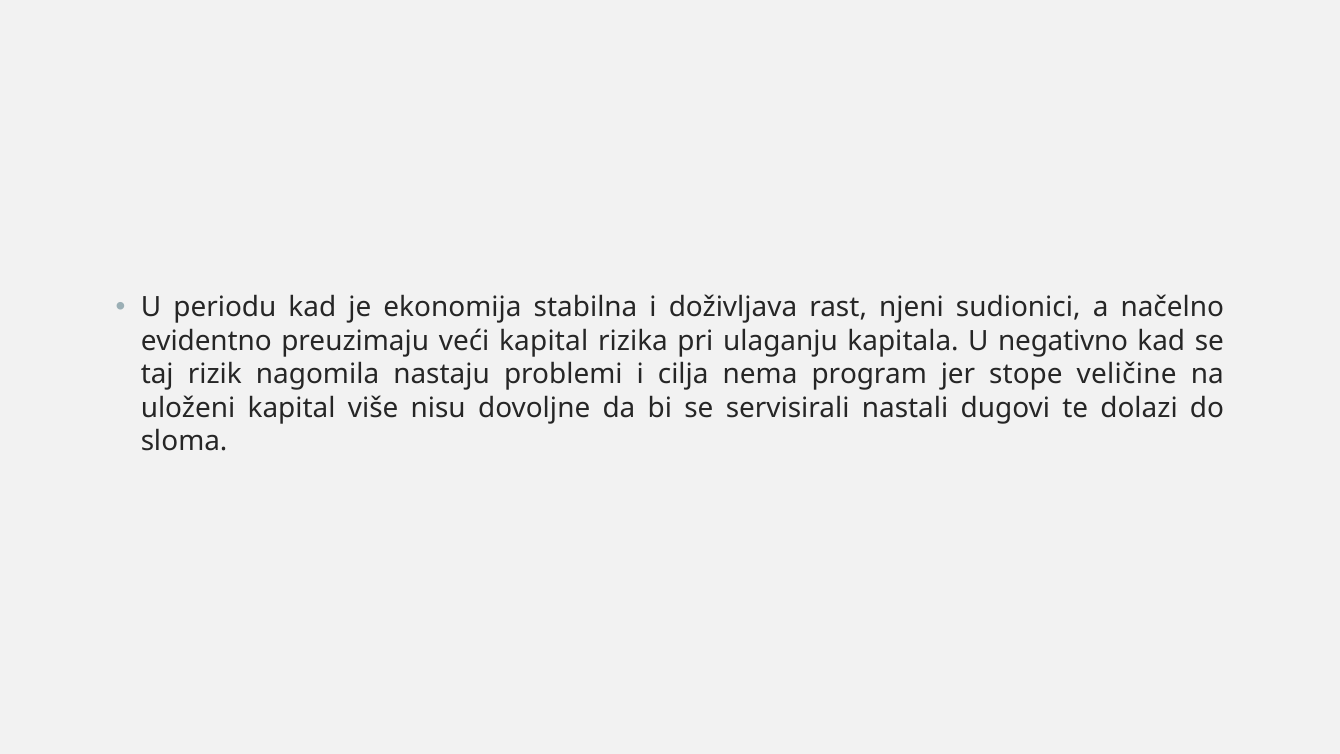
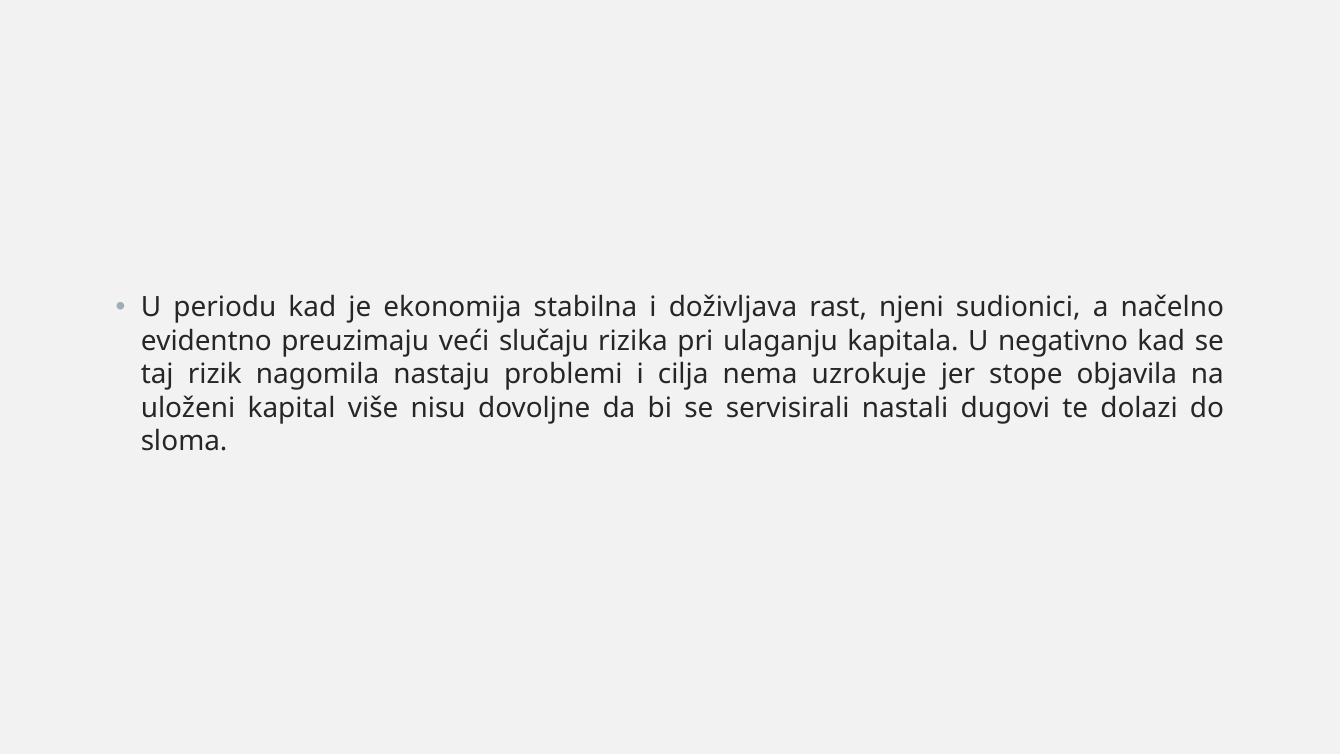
veći kapital: kapital -> slučaju
program: program -> uzrokuje
veličine: veličine -> objavila
